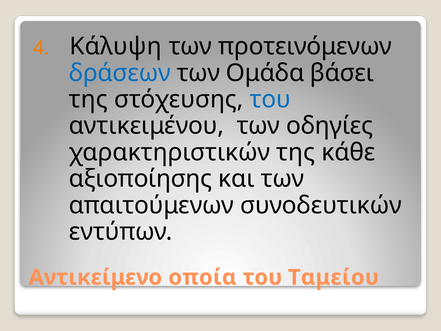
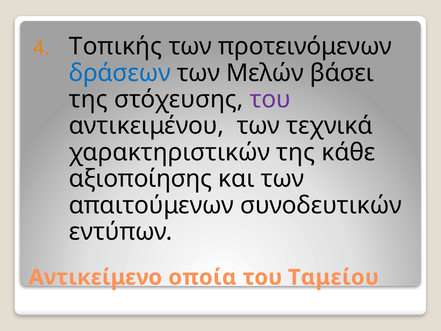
Κάλυψη: Κάλυψη -> Τοπικής
Ομάδα: Ομάδα -> Μελών
του at (270, 99) colour: blue -> purple
οδηγίες: οδηγίες -> τεχνικά
